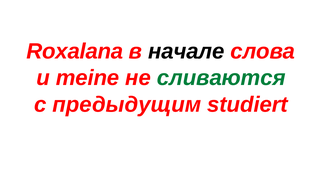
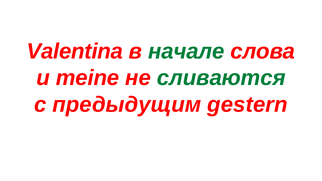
Roxalana: Roxalana -> Valentina
начале colour: black -> green
studiert: studiert -> gestern
